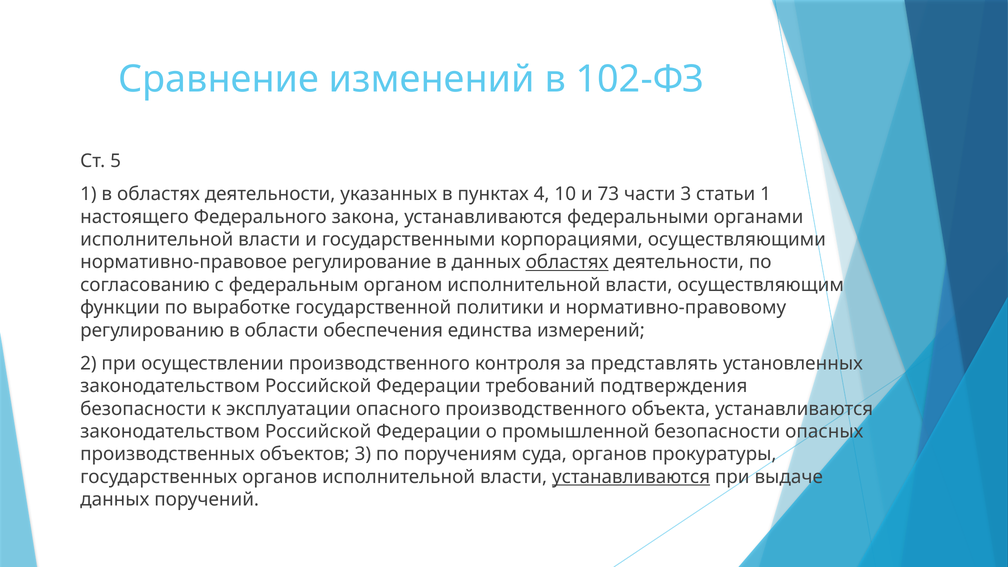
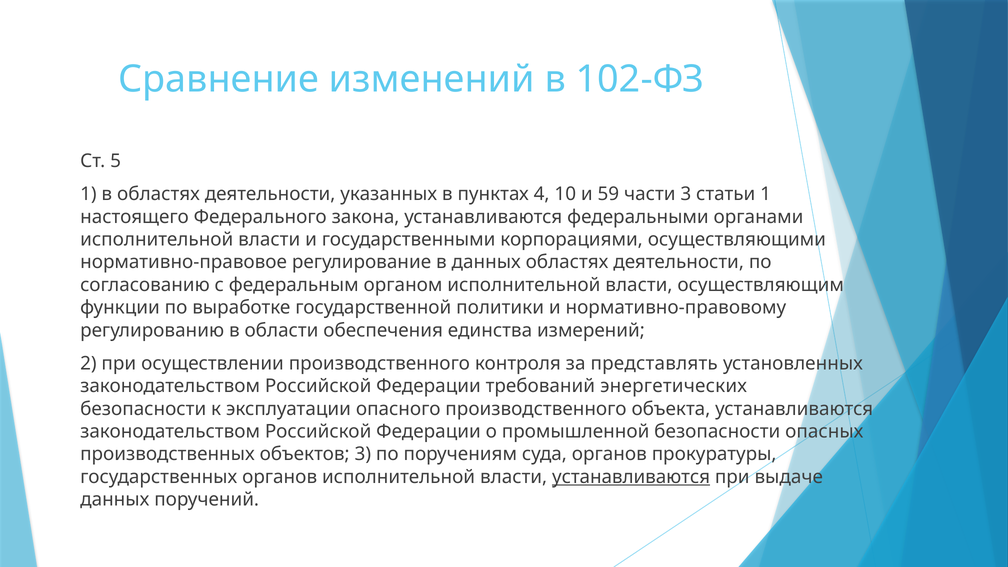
73: 73 -> 59
областях at (567, 262) underline: present -> none
подтверждения: подтверждения -> энергетических
